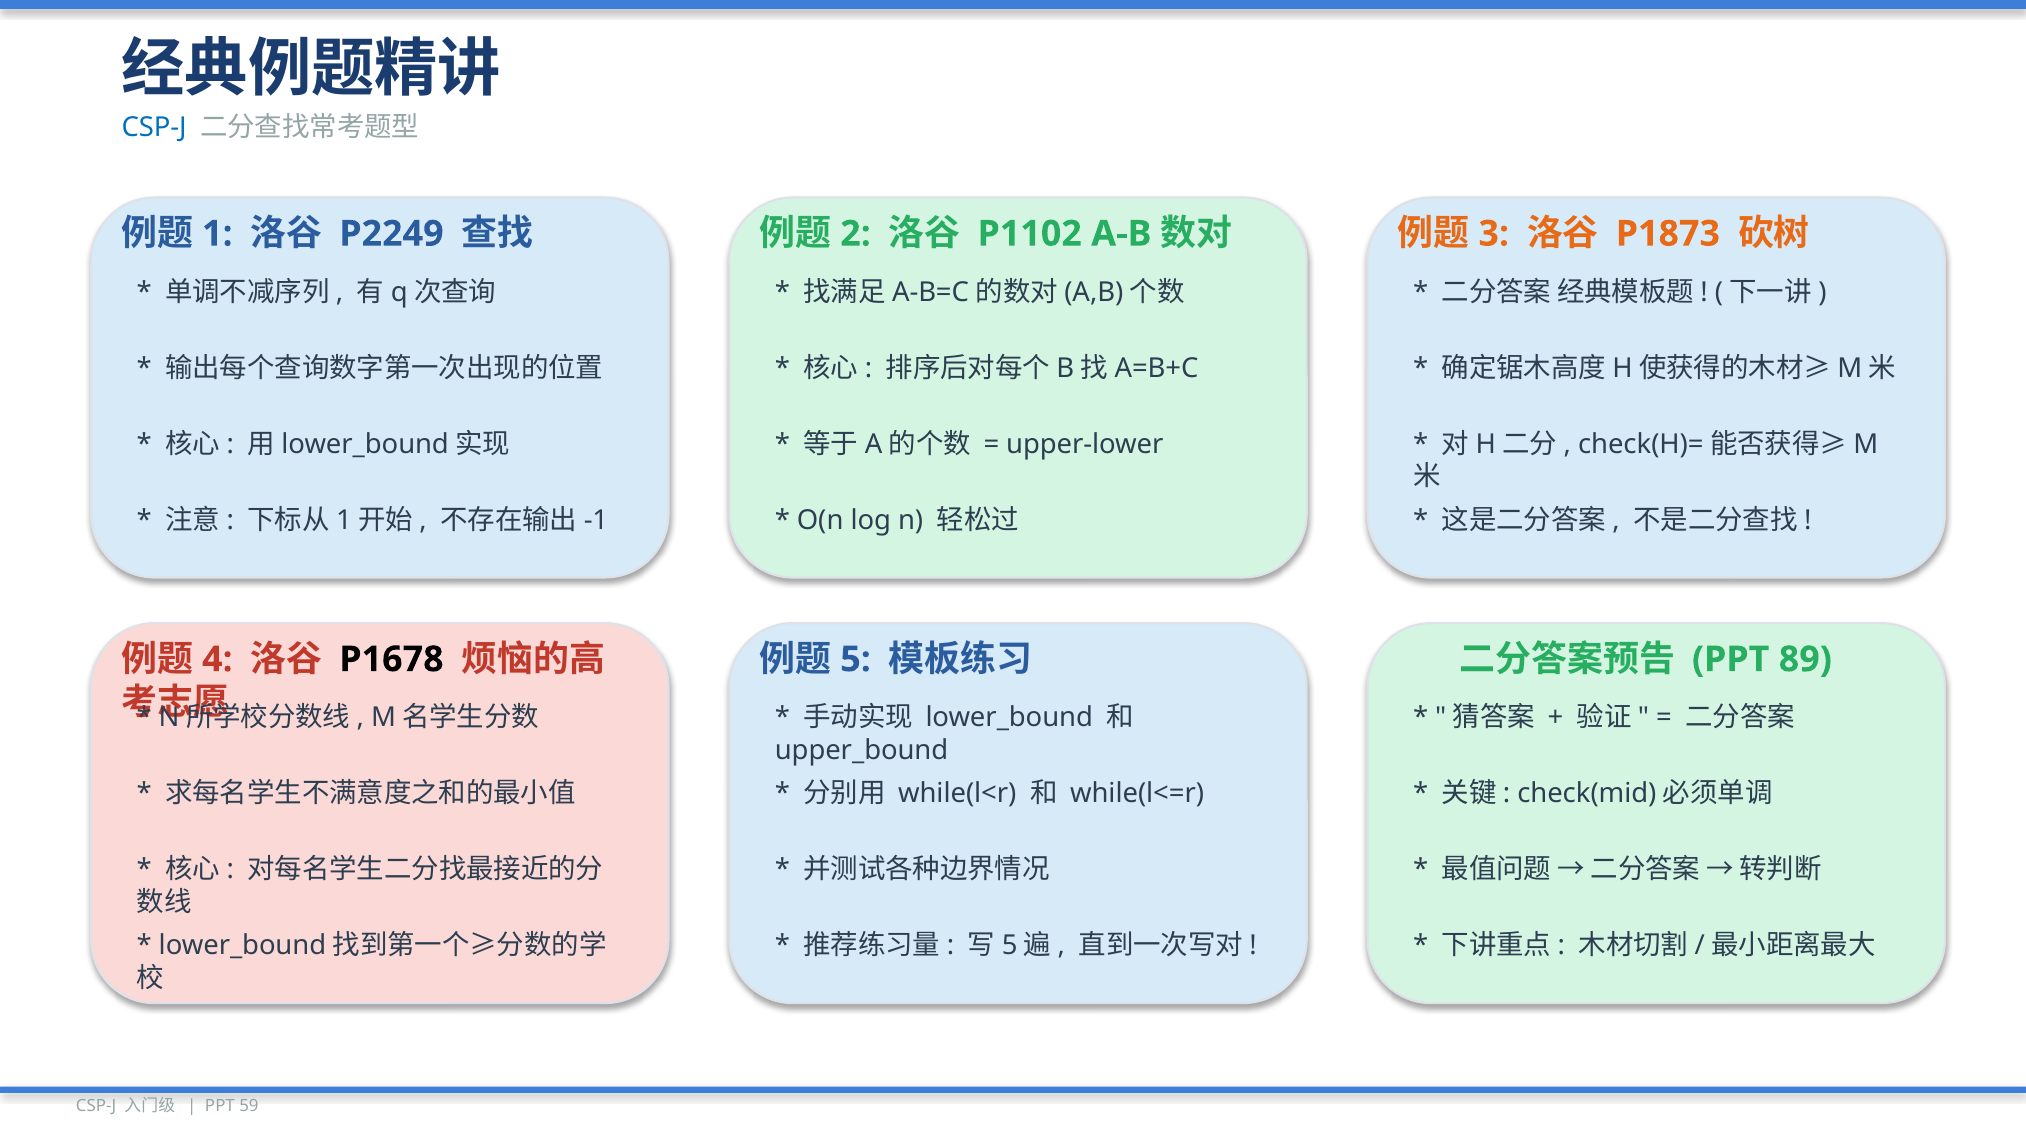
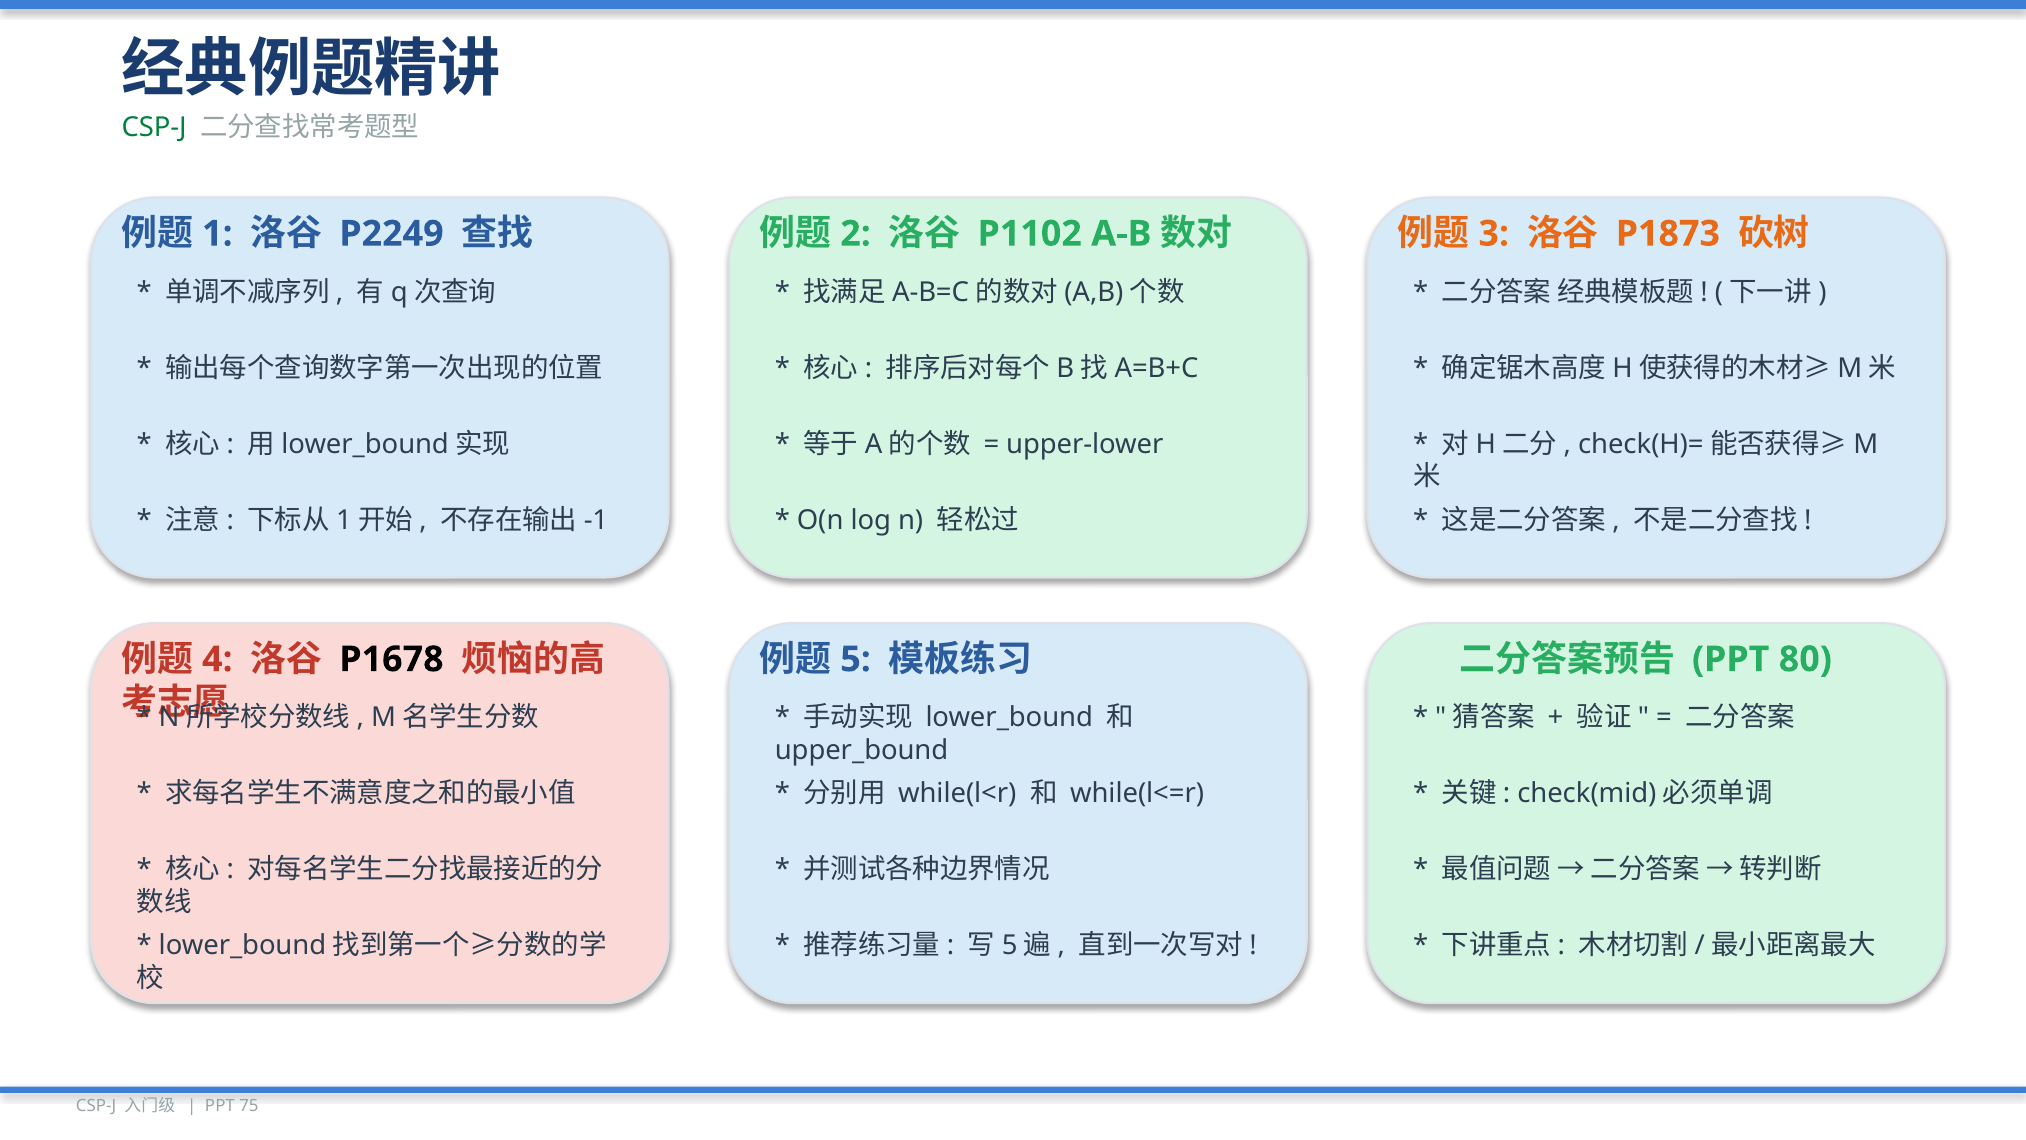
CSP-J at (154, 128) colour: blue -> green
89: 89 -> 80
59: 59 -> 75
